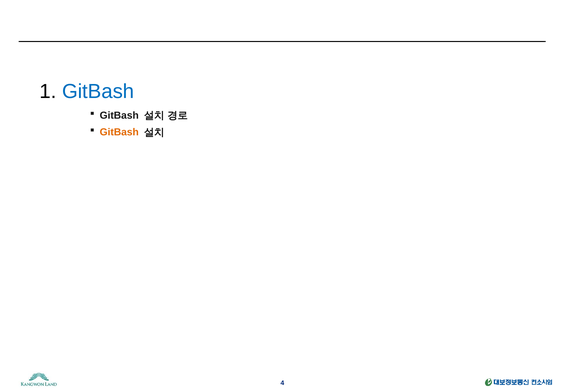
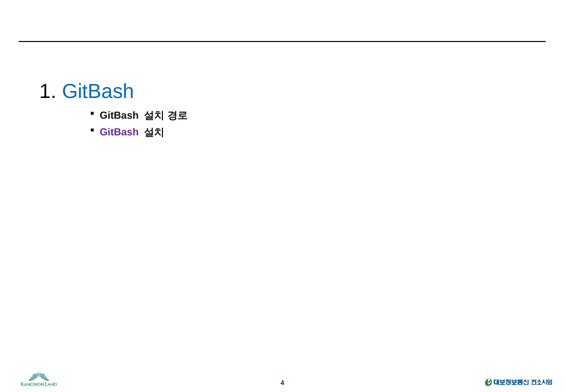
GitBash at (119, 132) colour: orange -> purple
